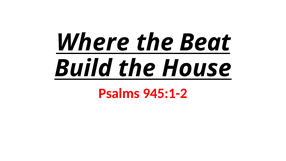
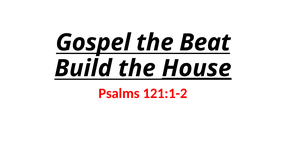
Where: Where -> Gospel
House underline: none -> present
945:1-2: 945:1-2 -> 121:1-2
